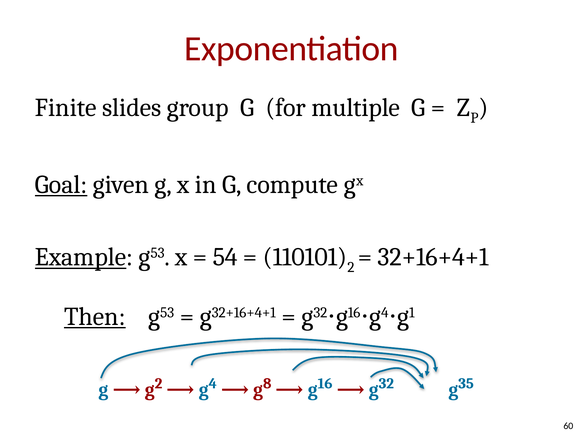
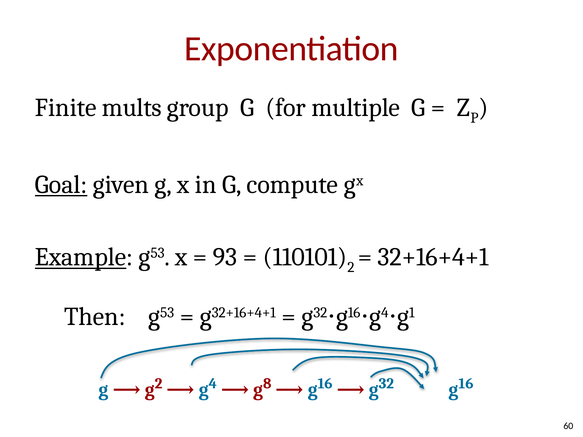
slides: slides -> mults
54: 54 -> 93
Then underline: present -> none
g 35: 35 -> 16
